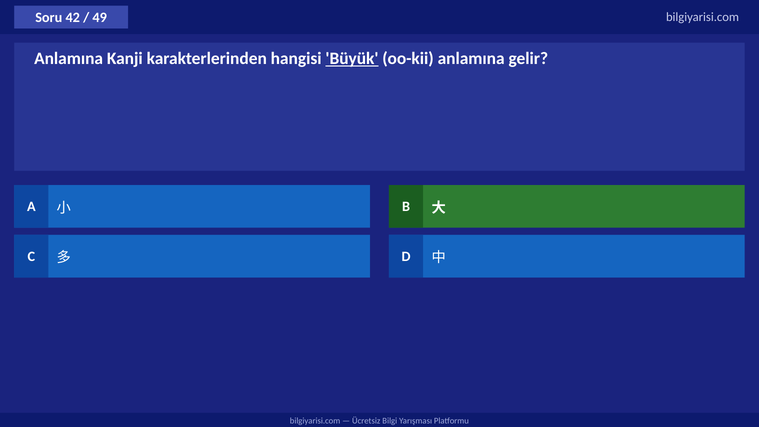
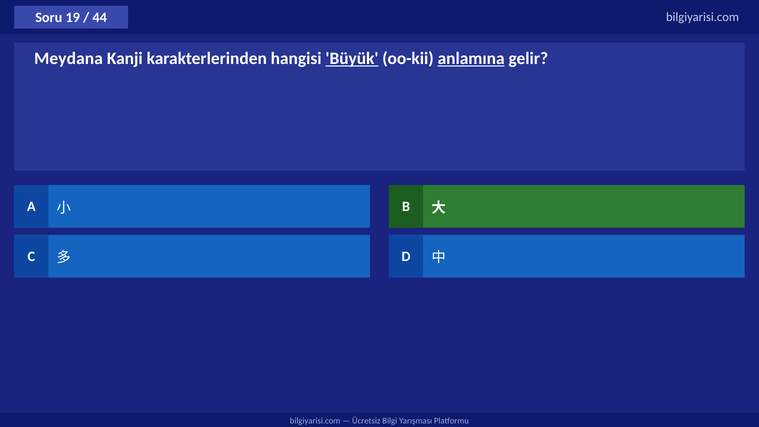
42: 42 -> 19
49: 49 -> 44
Anlamına at (69, 58): Anlamına -> Meydana
anlamına at (471, 58) underline: none -> present
